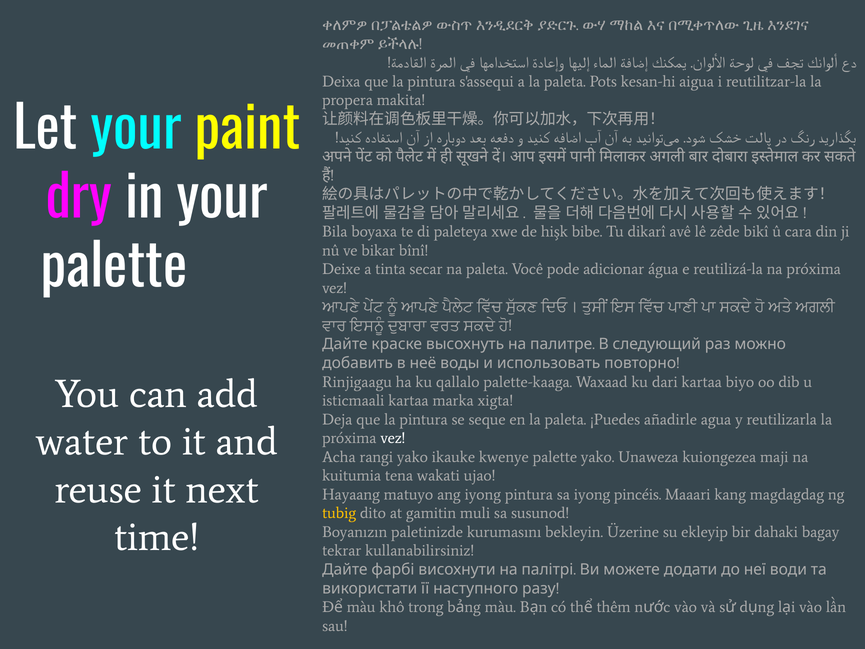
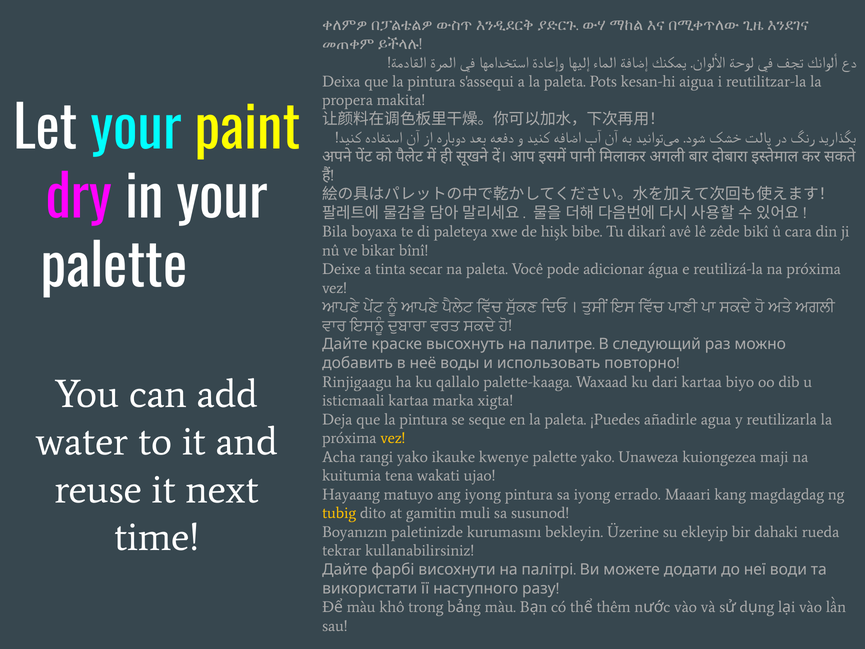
vez at (393, 438) colour: white -> yellow
pincéis: pincéis -> errado
bagay: bagay -> rueda
